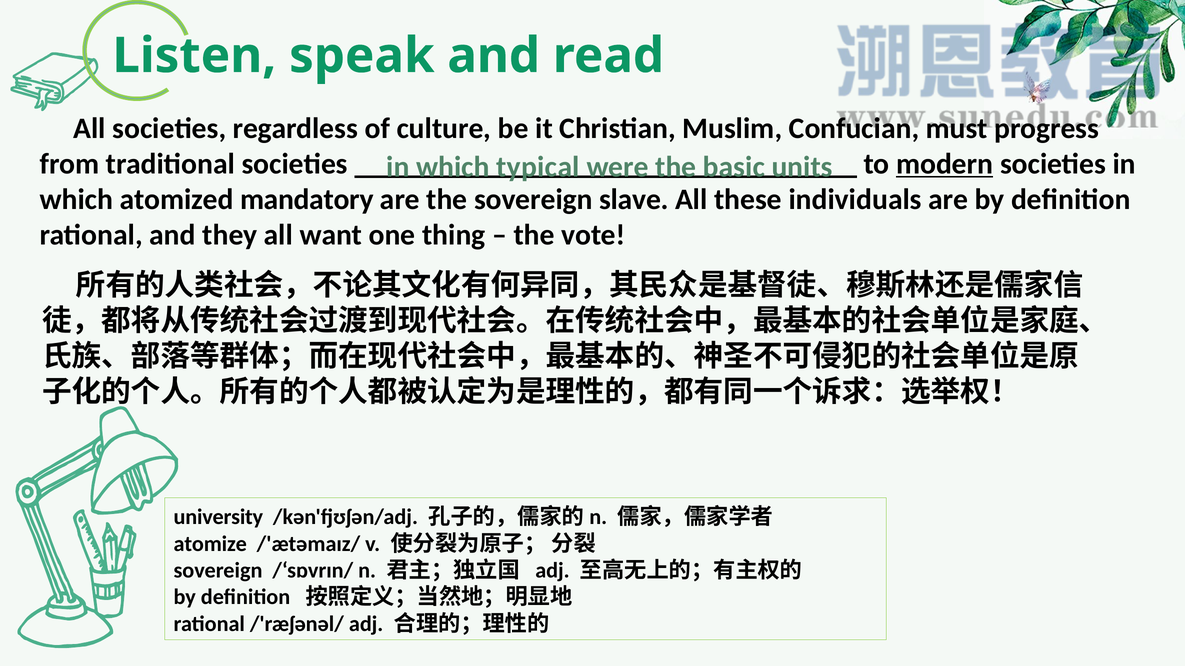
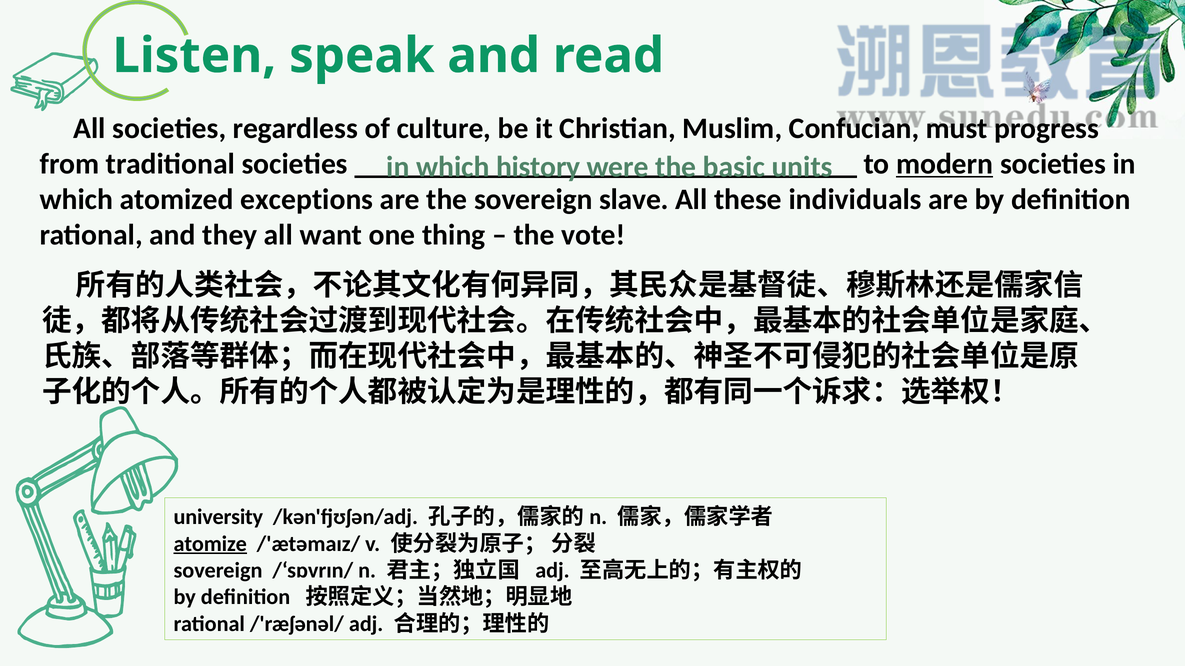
typical: typical -> history
mandatory: mandatory -> exceptions
atomize underline: none -> present
